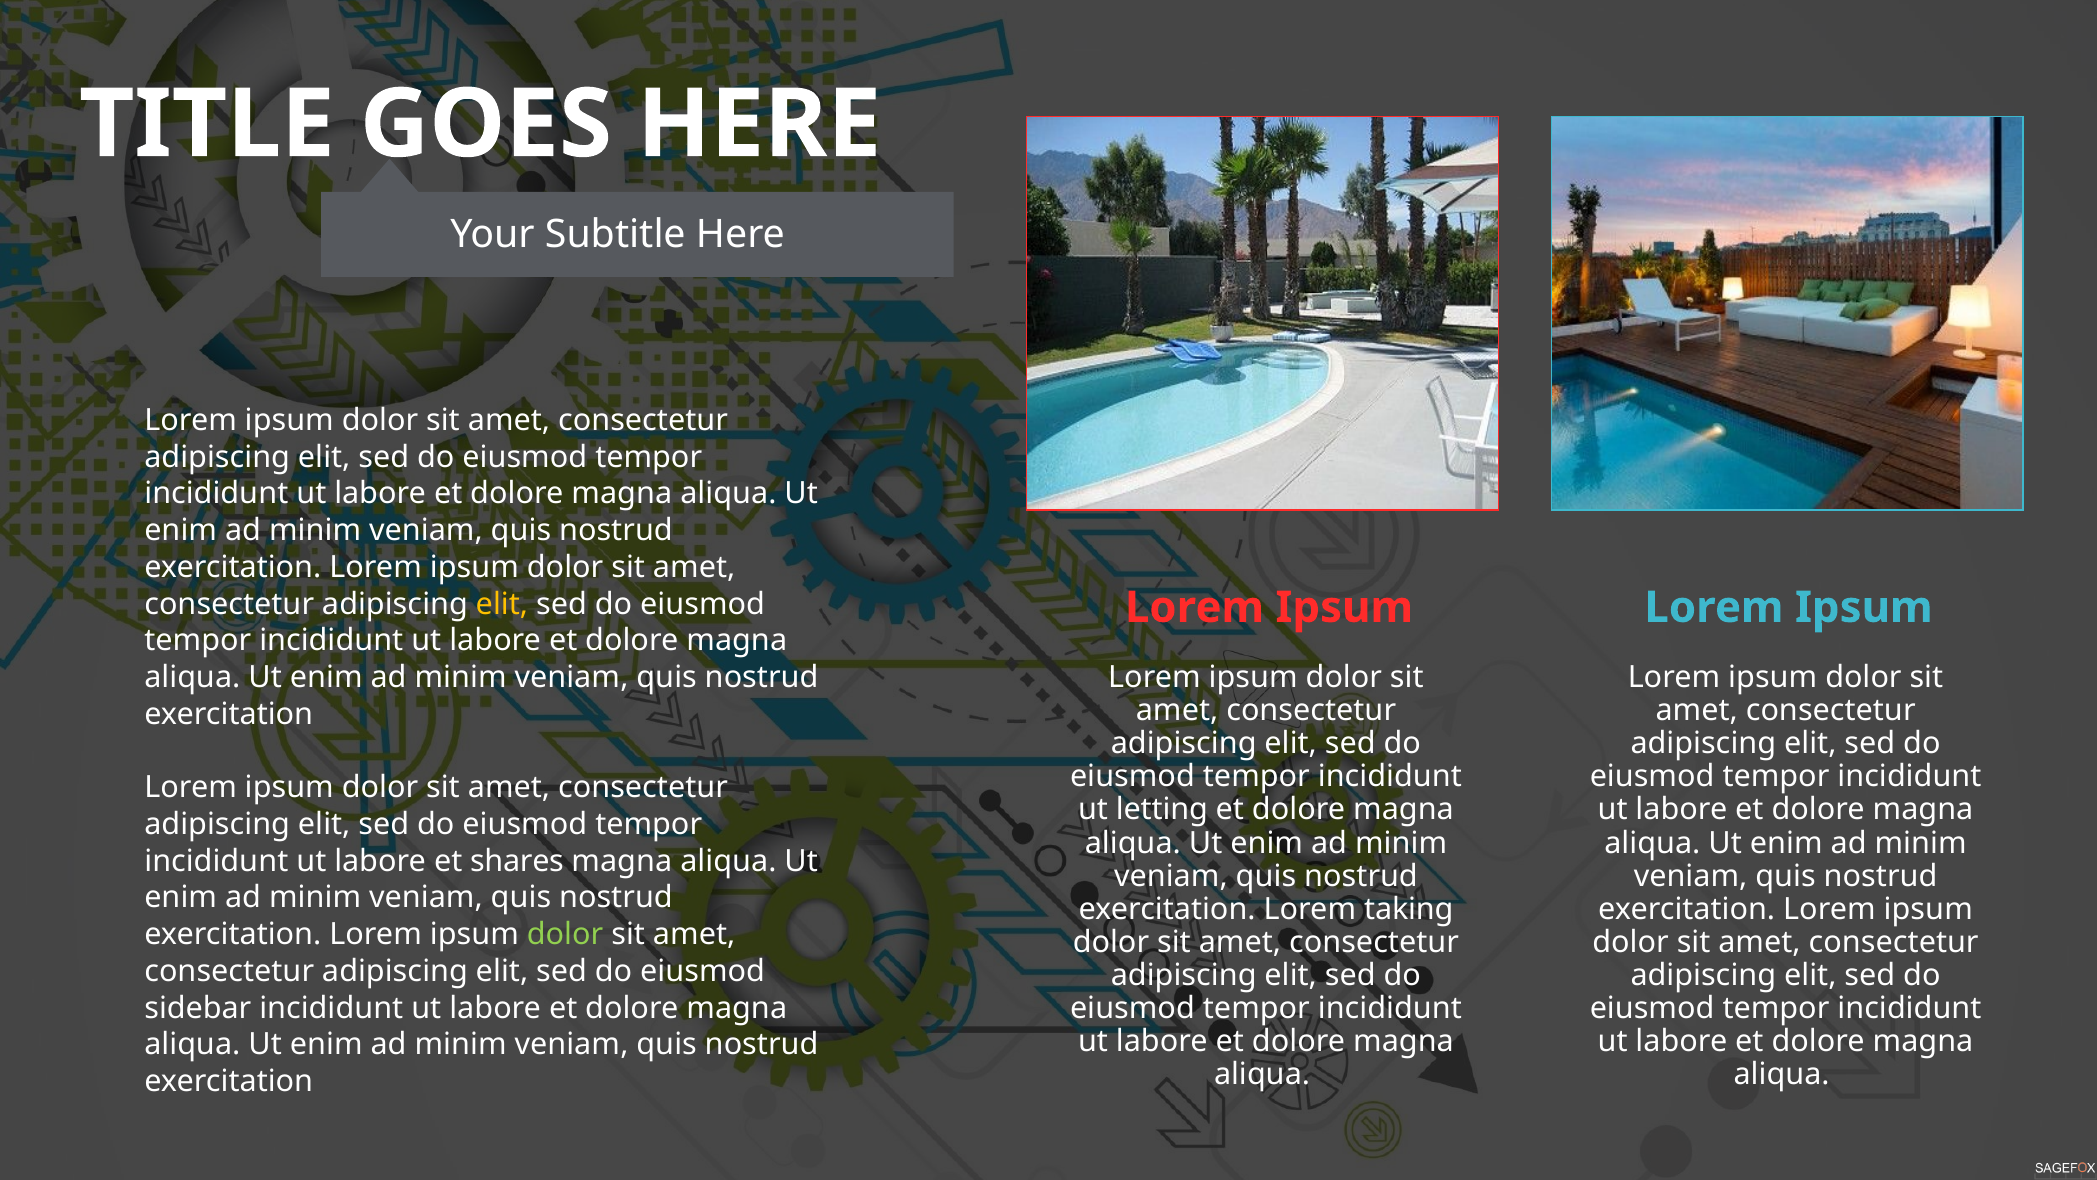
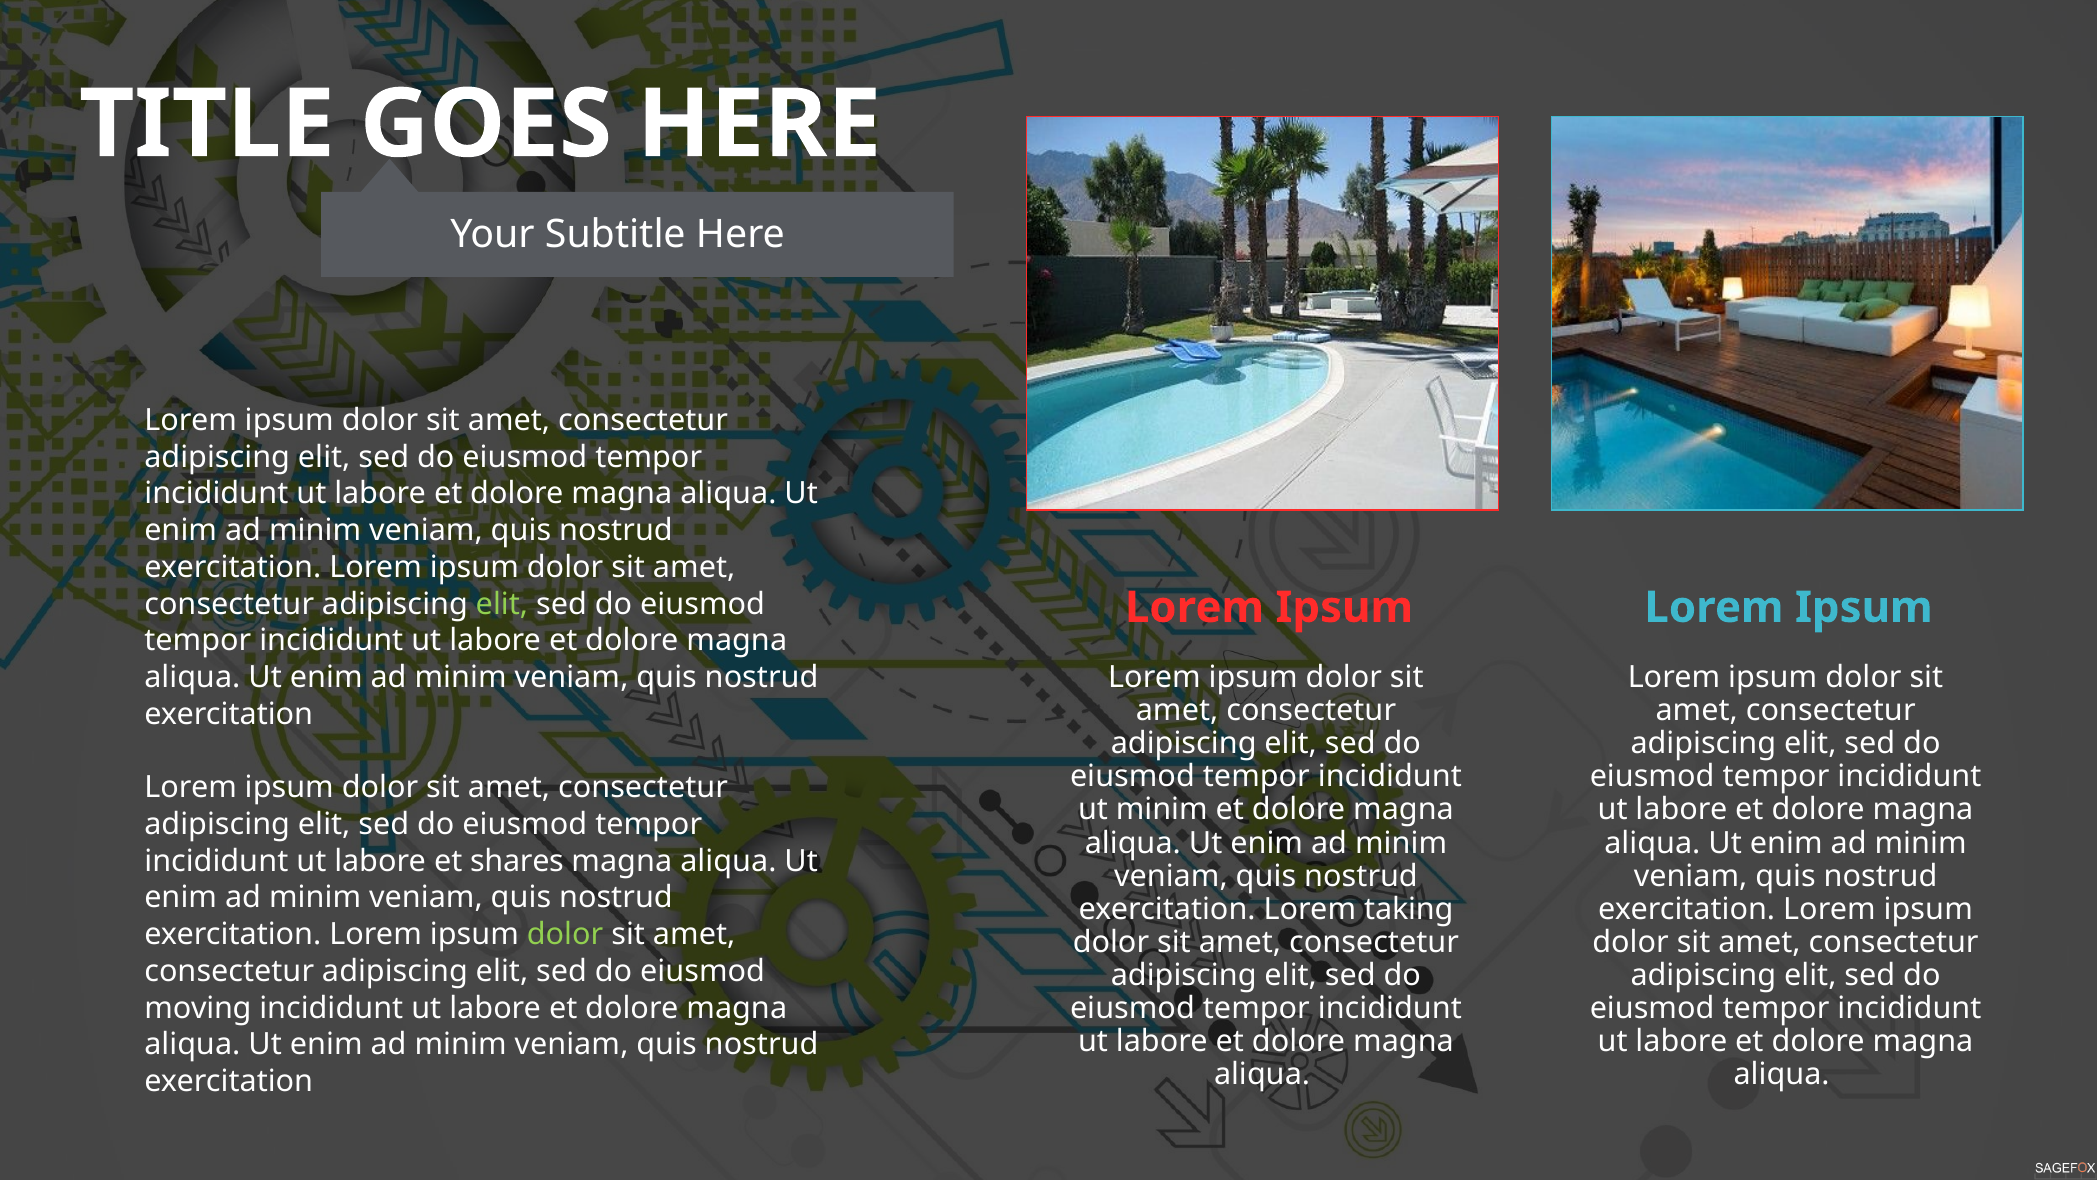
elit at (502, 604) colour: yellow -> light green
ut letting: letting -> minim
sidebar: sidebar -> moving
